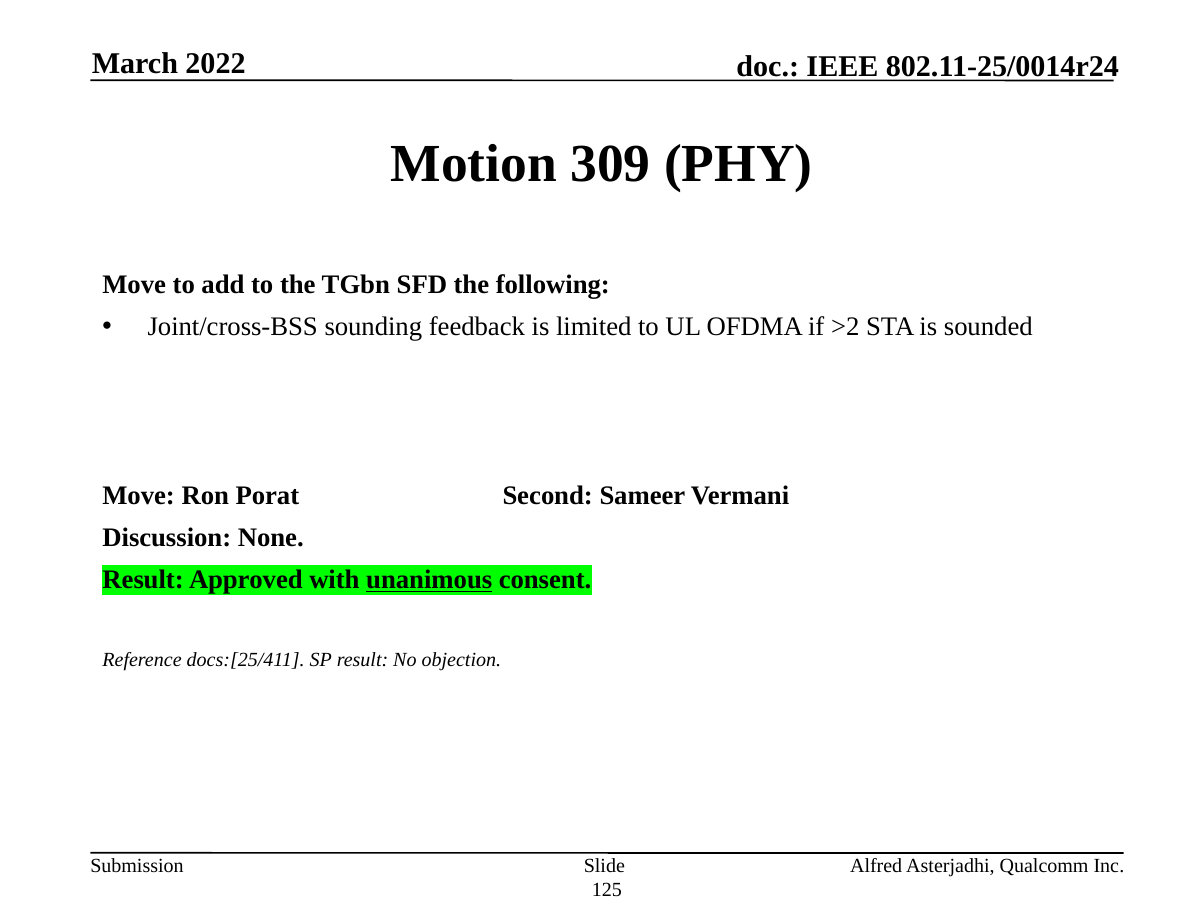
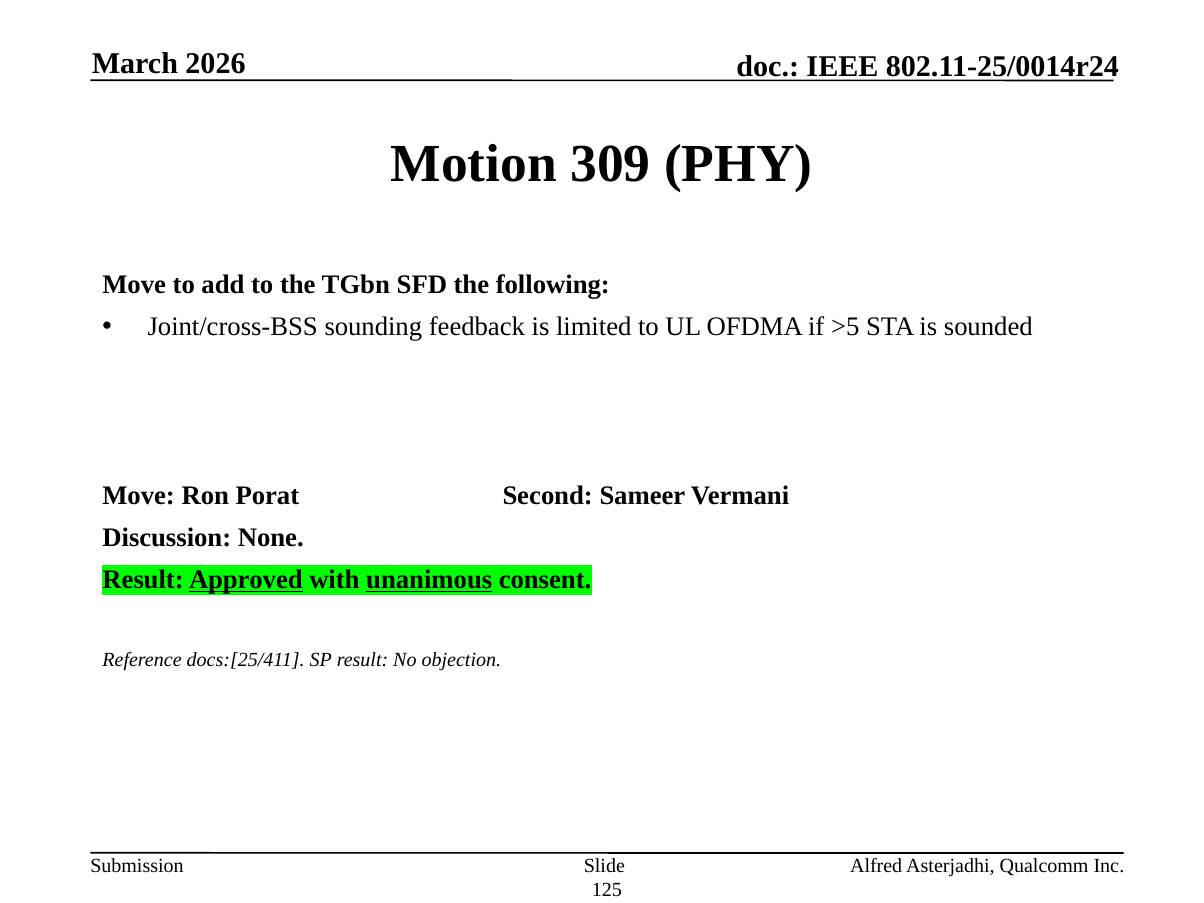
2022: 2022 -> 2026
>2: >2 -> >5
Approved underline: none -> present
